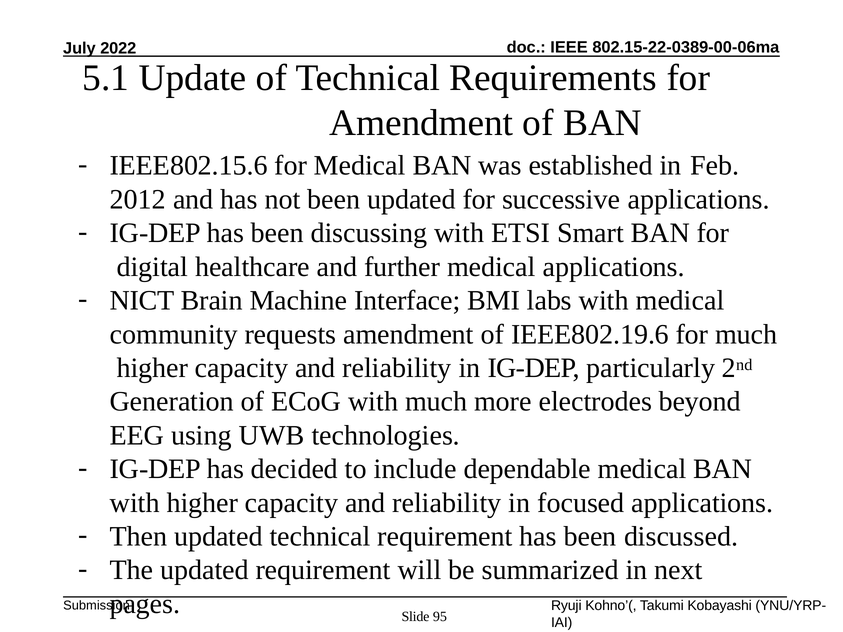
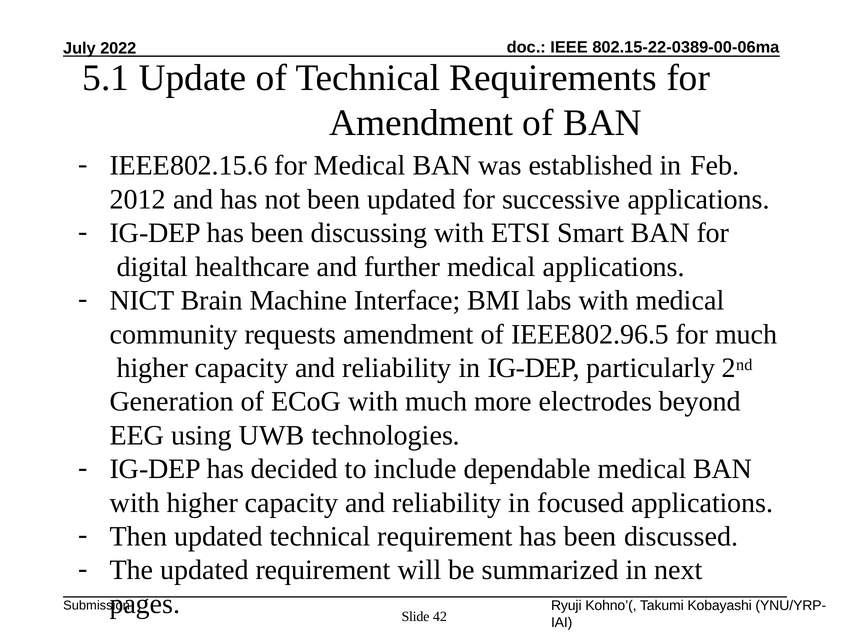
IEEE802.19.6: IEEE802.19.6 -> IEEE802.96.5
95: 95 -> 42
